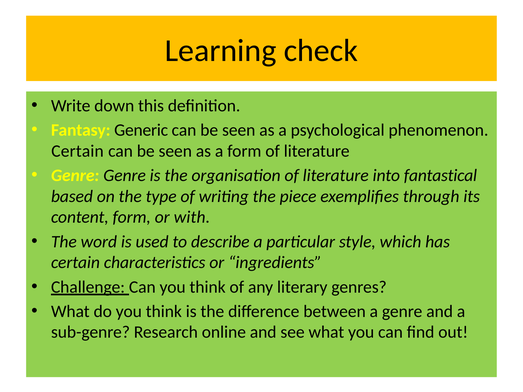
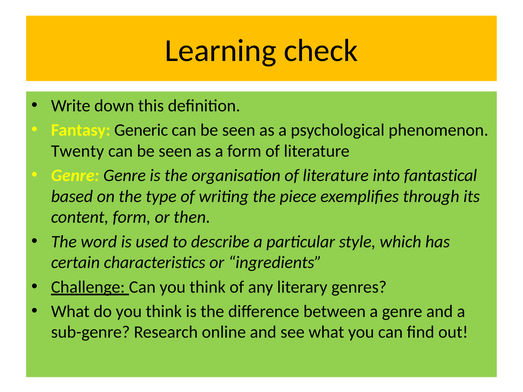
Certain at (78, 151): Certain -> Twenty
with: with -> then
